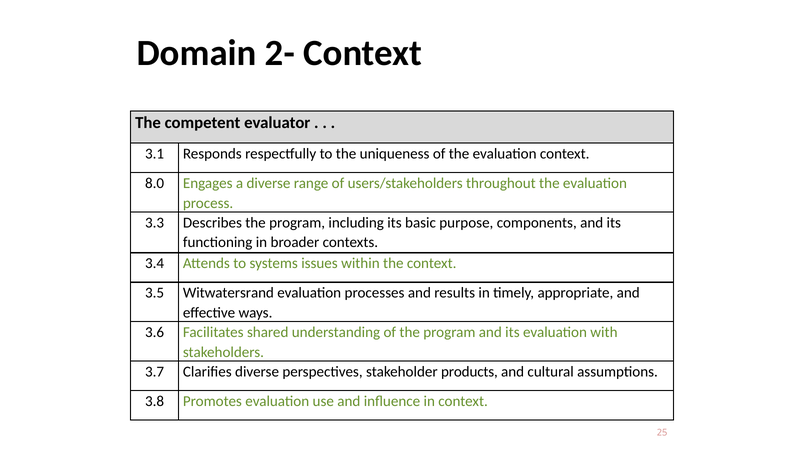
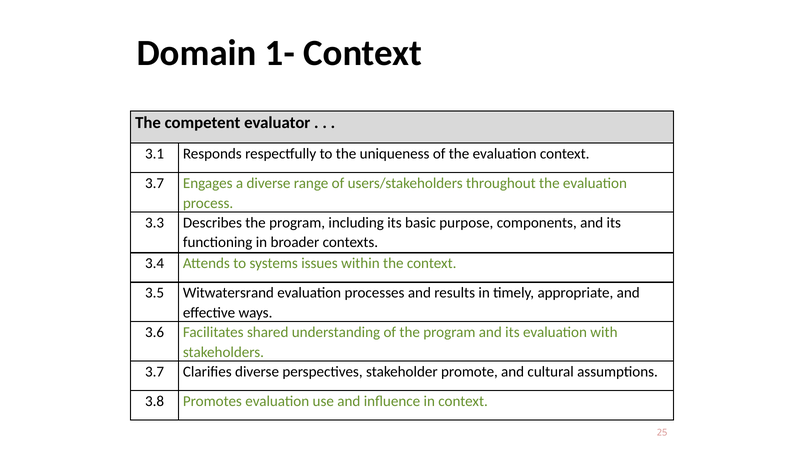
2-: 2- -> 1-
8.0 at (155, 183): 8.0 -> 3.7
products: products -> promote
